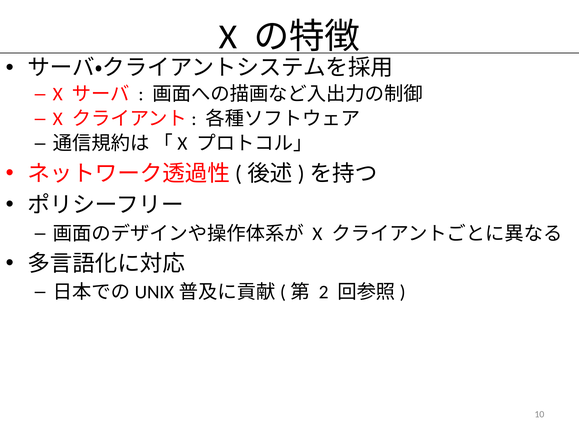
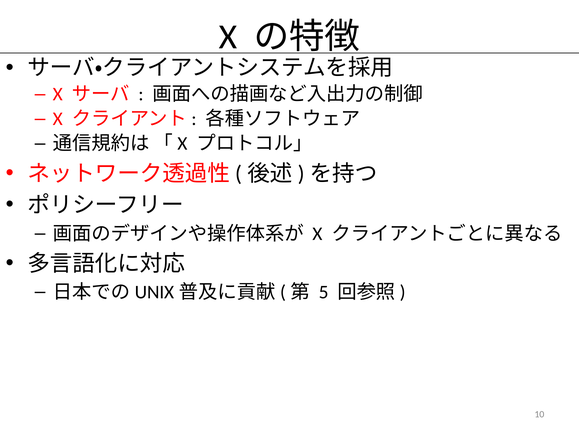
2: 2 -> 5
